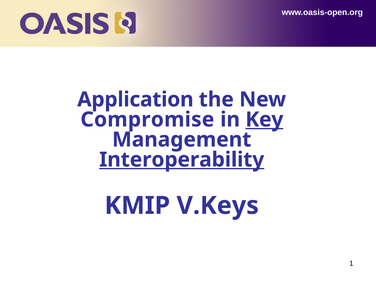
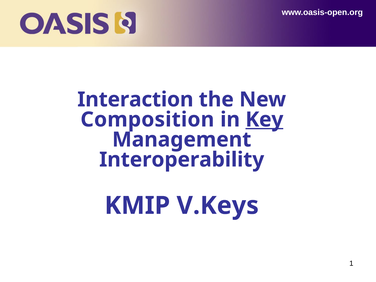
Application: Application -> Interaction
Compromise: Compromise -> Composition
Interoperability underline: present -> none
